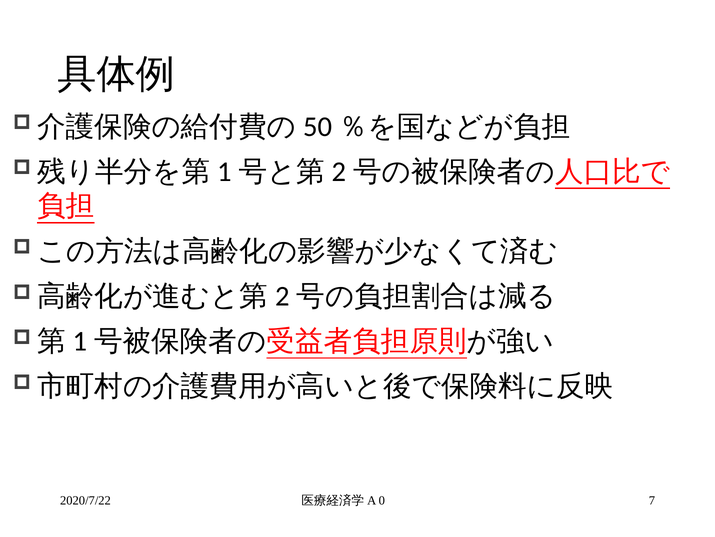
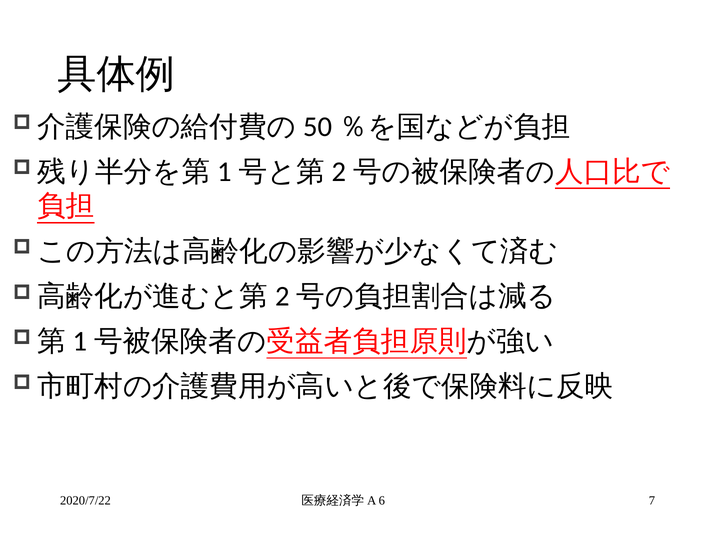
0: 0 -> 6
